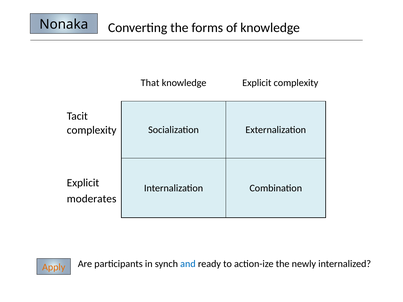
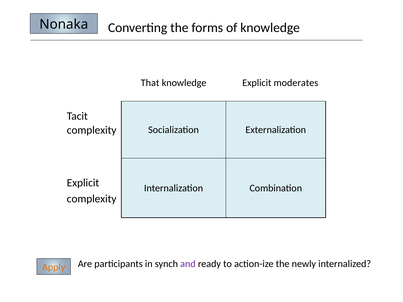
Explicit complexity: complexity -> moderates
moderates at (92, 199): moderates -> complexity
and colour: blue -> purple
